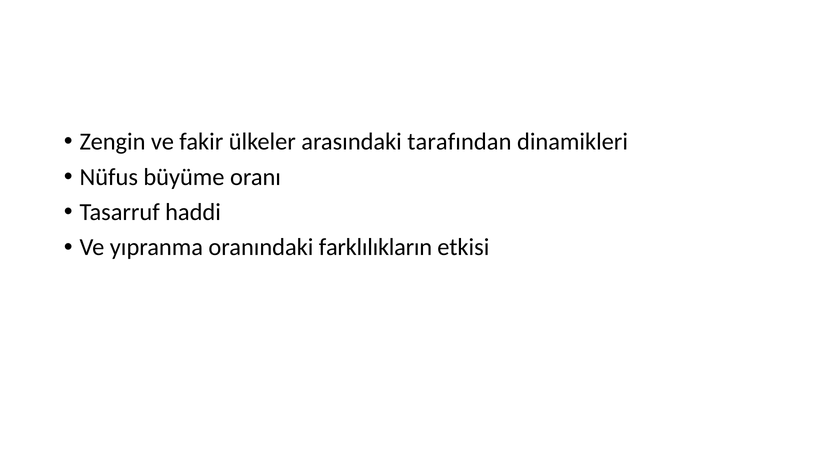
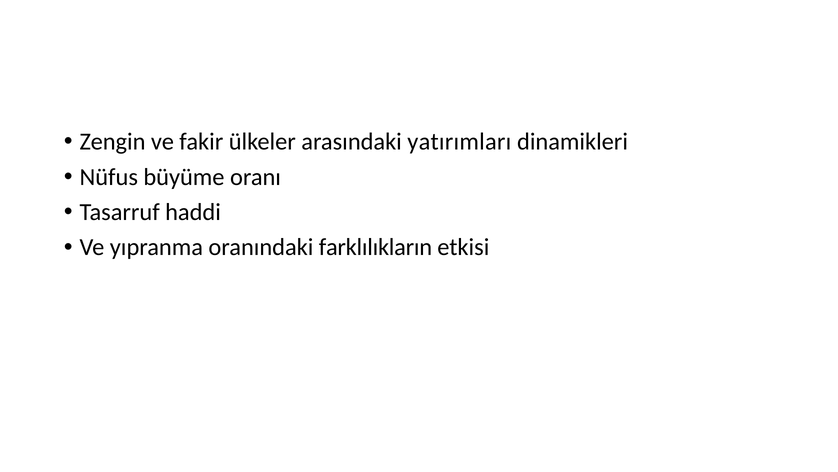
tarafından: tarafından -> yatırımları
